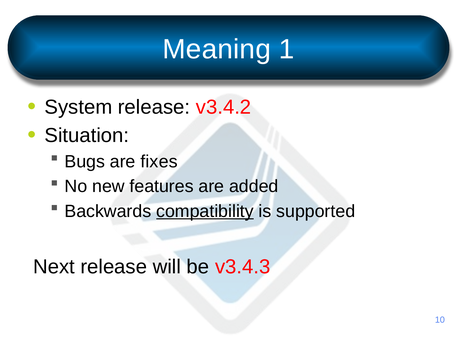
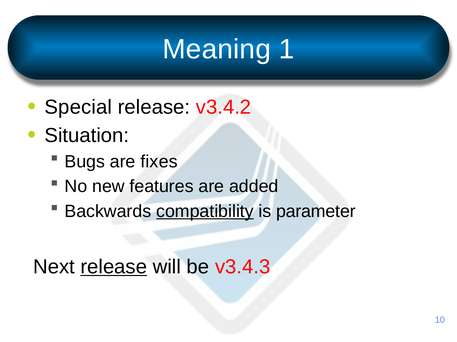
System: System -> Special
supported: supported -> parameter
release at (114, 267) underline: none -> present
